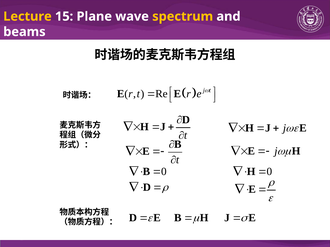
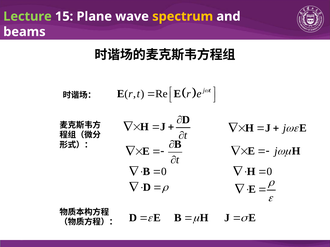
Lecture colour: yellow -> light green
